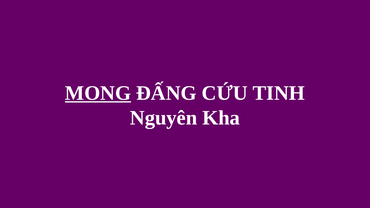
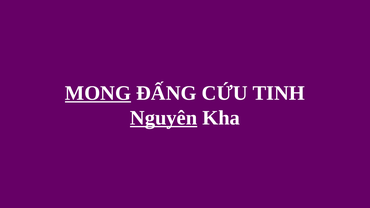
Nguyên underline: none -> present
